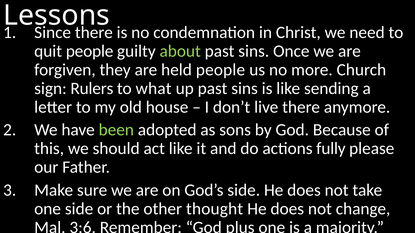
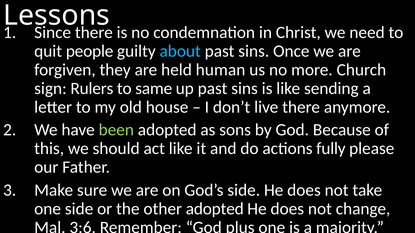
about colour: light green -> light blue
held people: people -> human
what: what -> same
other thought: thought -> adopted
